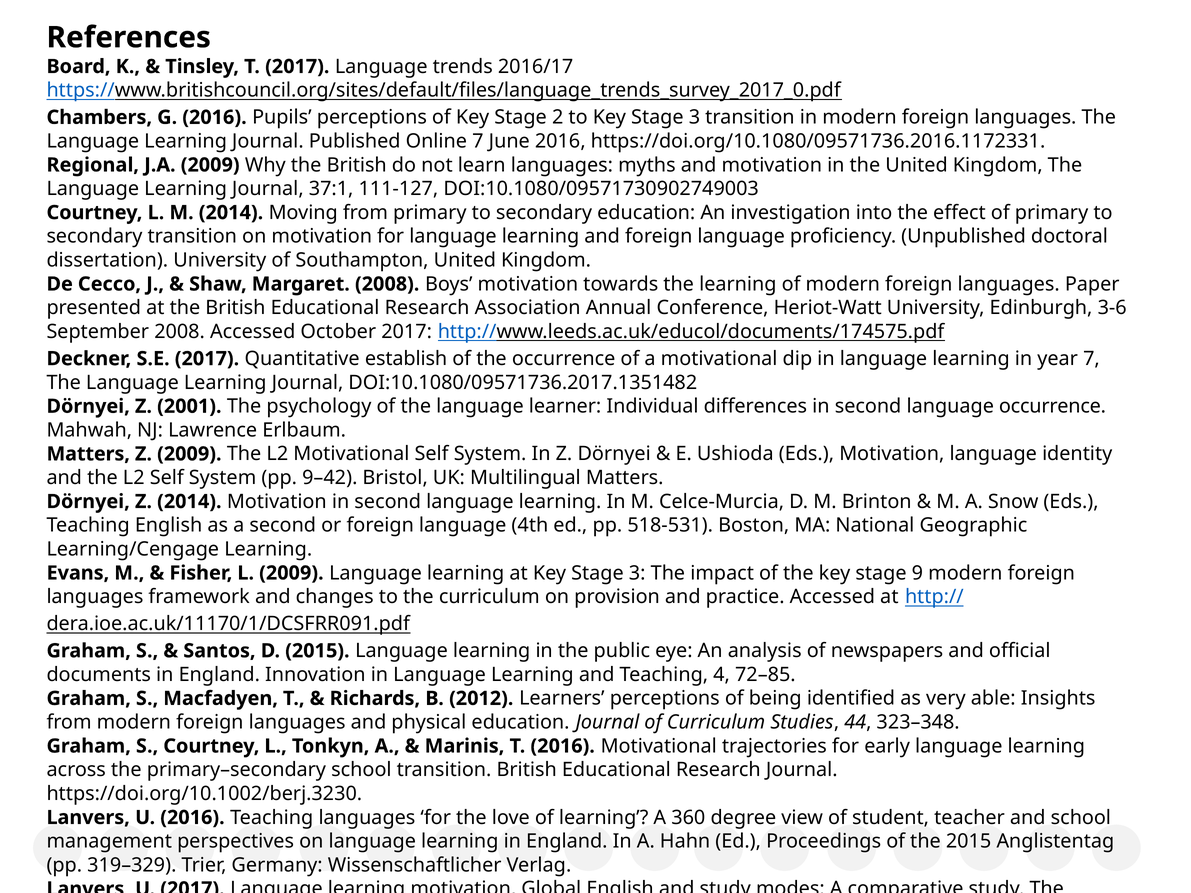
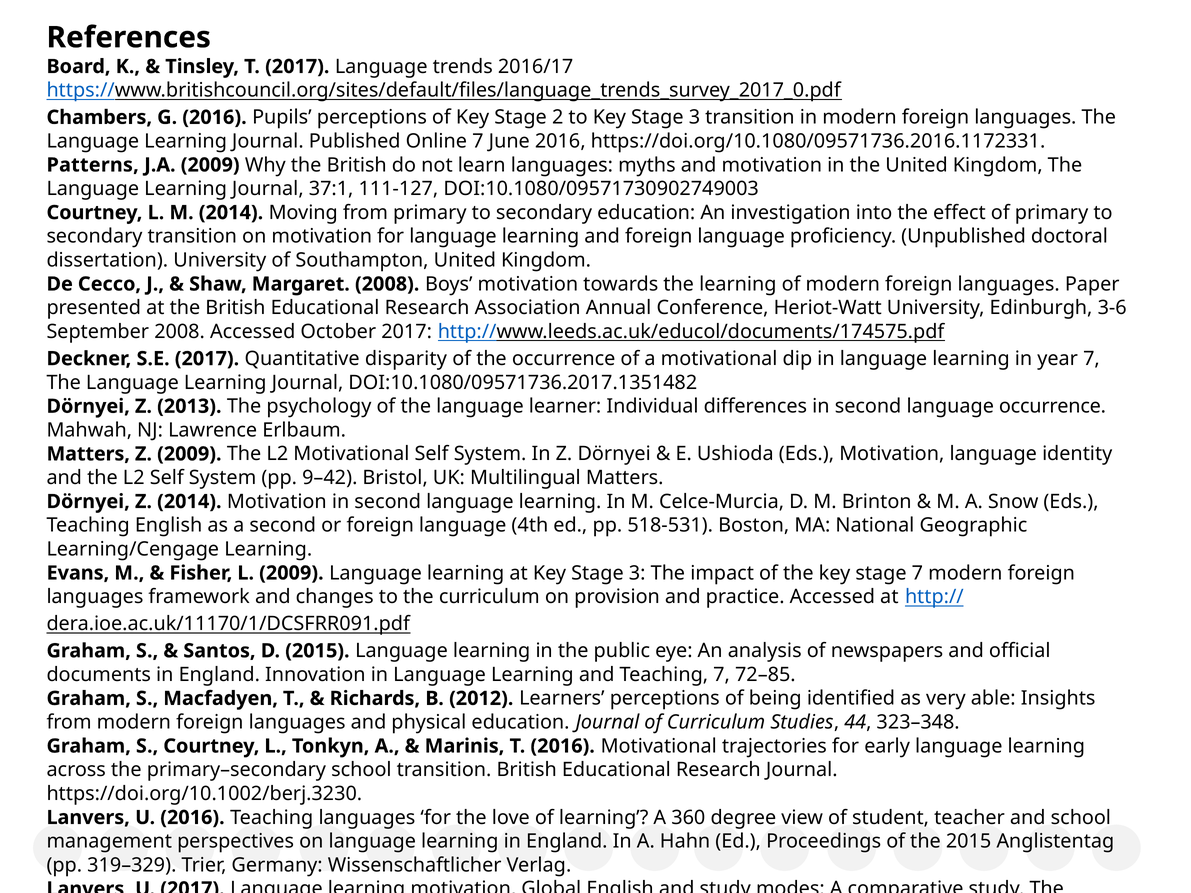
Regional: Regional -> Patterns
establish: establish -> disparity
2001: 2001 -> 2013
stage 9: 9 -> 7
Teaching 4: 4 -> 7
